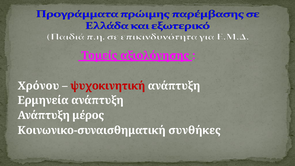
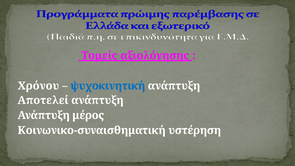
ψυχοκινητική colour: red -> blue
Ερμηνεία: Ερμηνεία -> Αποτελεί
συνθήκες: συνθήκες -> υστέρηση
